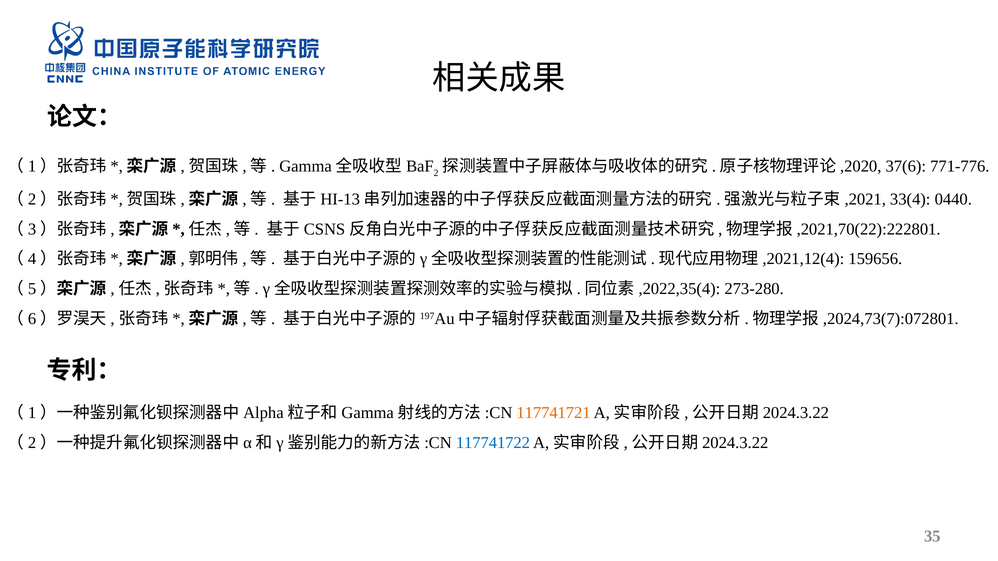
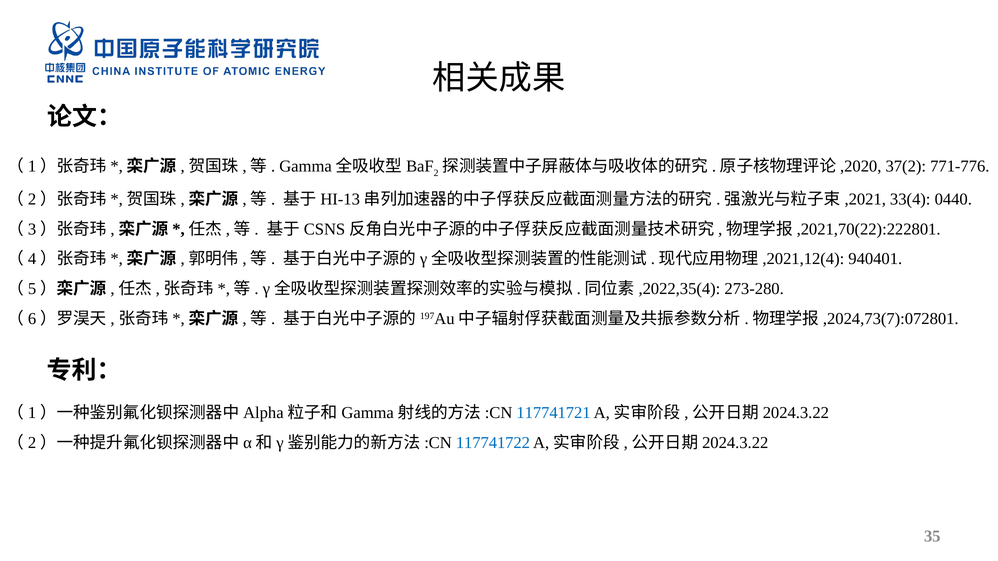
37(6: 37(6 -> 37(2
159656: 159656 -> 940401
117741721 colour: orange -> blue
